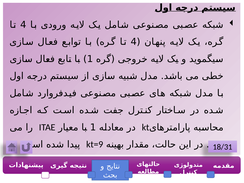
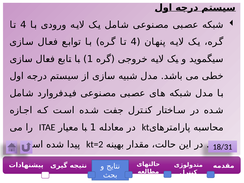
kt=9: kt=9 -> kt=2
